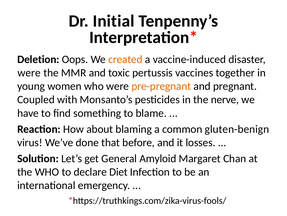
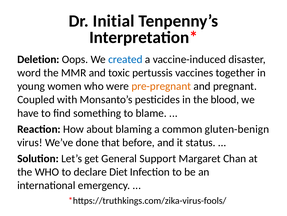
created colour: orange -> blue
were at (29, 73): were -> word
nerve: nerve -> blood
losses: losses -> status
Amyloid: Amyloid -> Support
